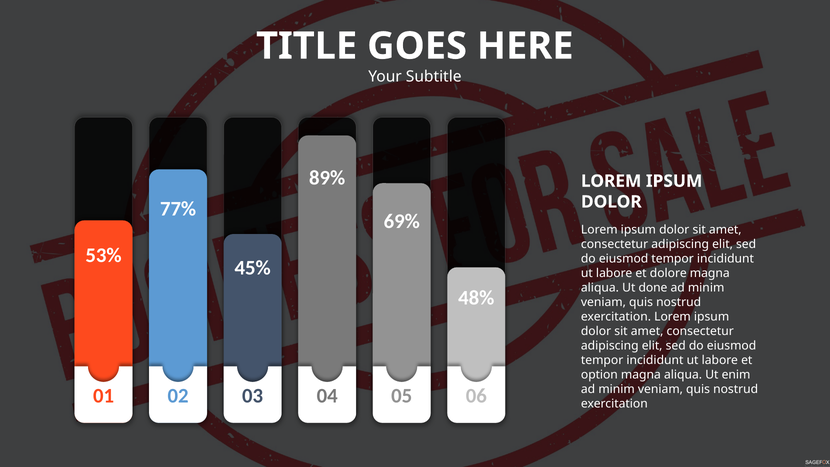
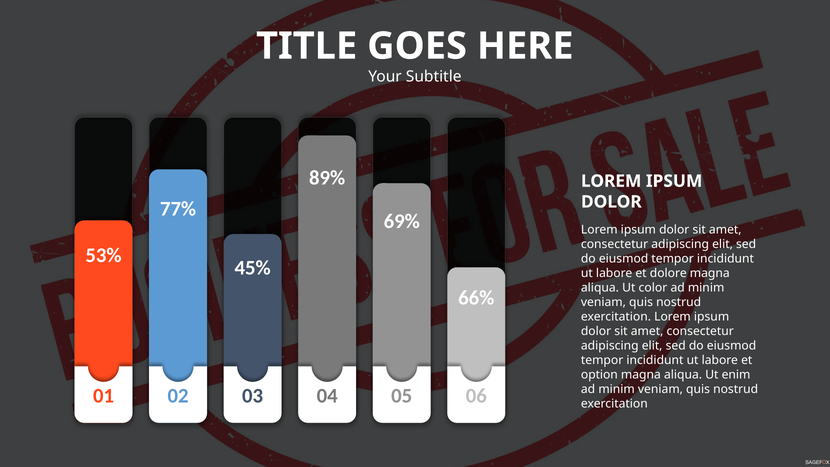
done: done -> color
48%: 48% -> 66%
